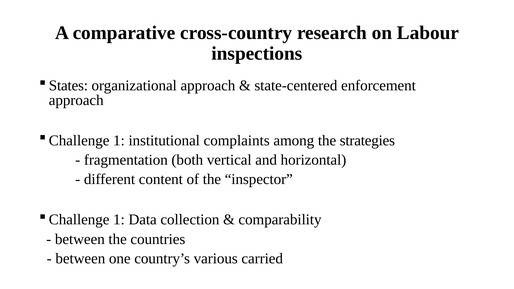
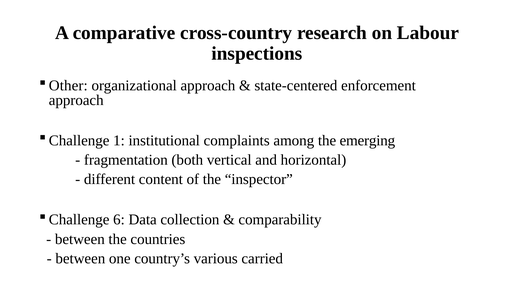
States: States -> Other
strategies: strategies -> emerging
1 at (119, 220): 1 -> 6
